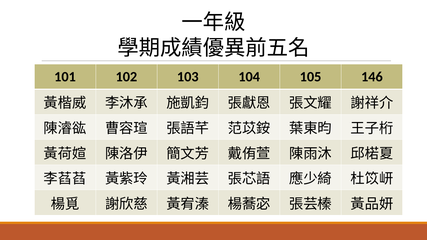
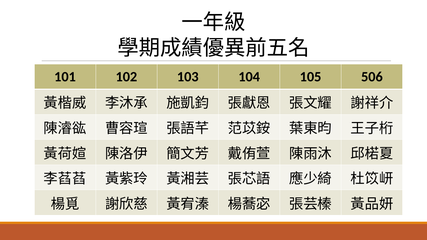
146: 146 -> 506
